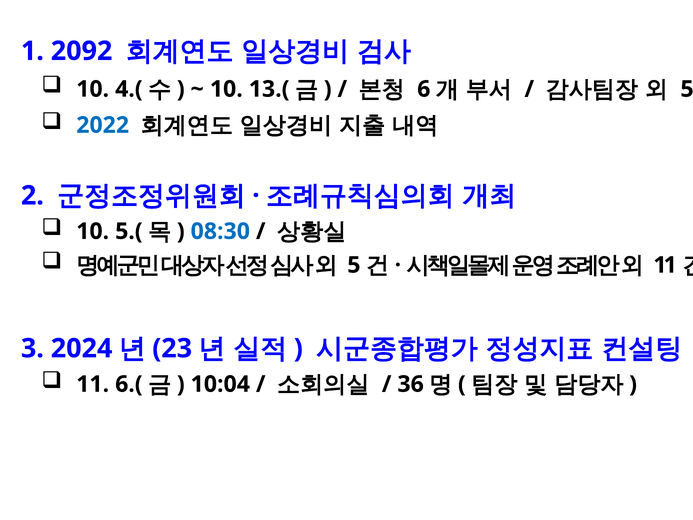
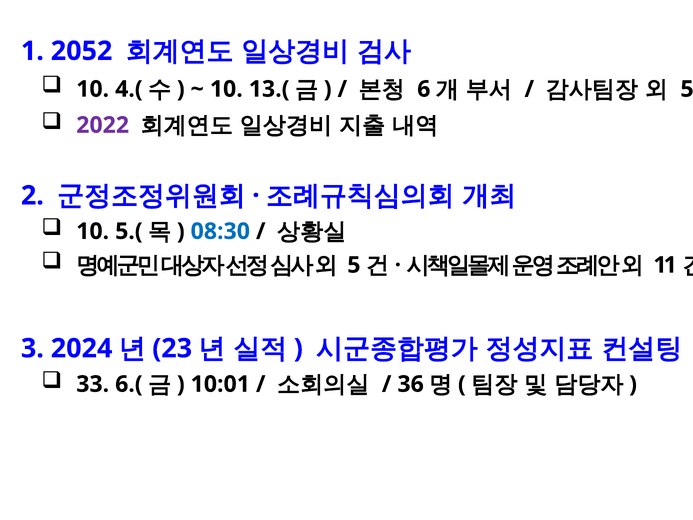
2092: 2092 -> 2052
2022 colour: blue -> purple
11 at (93, 384): 11 -> 33
10:04: 10:04 -> 10:01
